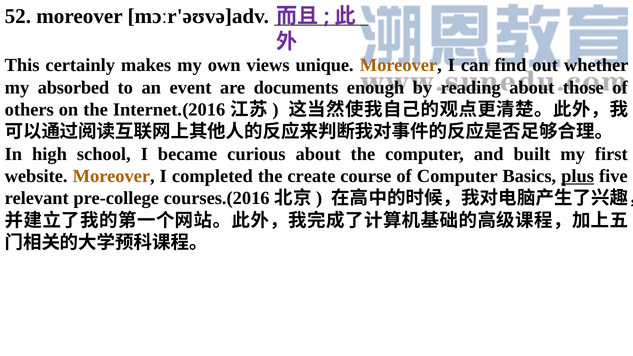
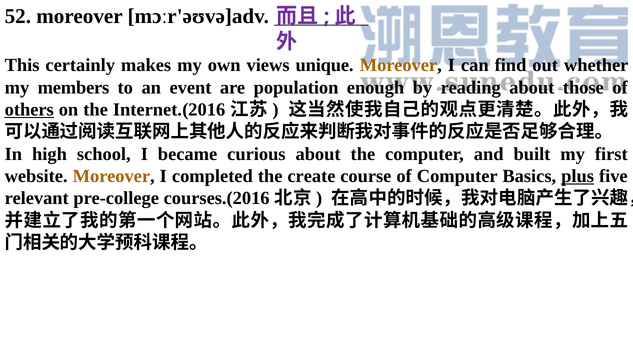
absorbed: absorbed -> members
documents: documents -> population
others underline: none -> present
